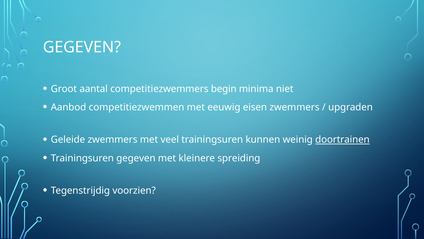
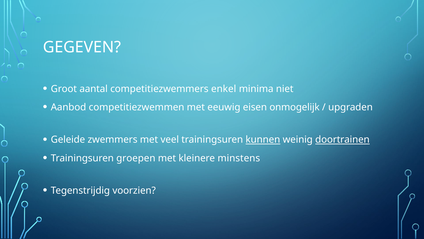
begin: begin -> enkel
eisen zwemmers: zwemmers -> onmogelijk
kunnen underline: none -> present
Trainingsuren gegeven: gegeven -> groepen
spreiding: spreiding -> minstens
